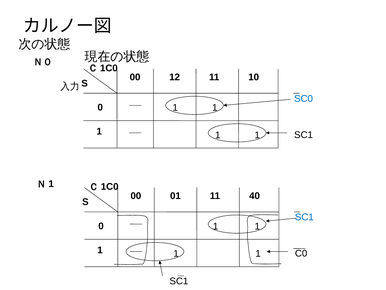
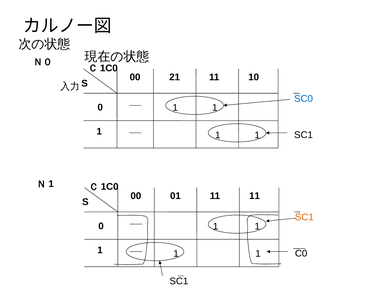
12: 12 -> 21
11 40: 40 -> 11
SC1 at (304, 217) colour: blue -> orange
